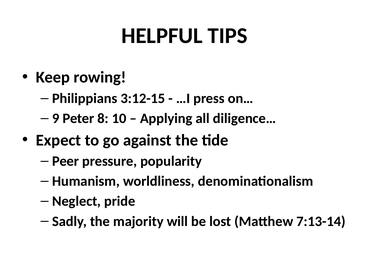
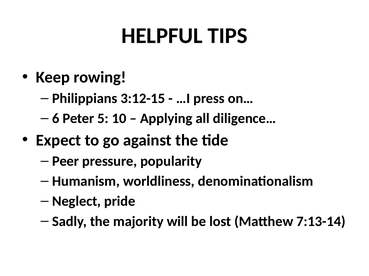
9: 9 -> 6
8: 8 -> 5
